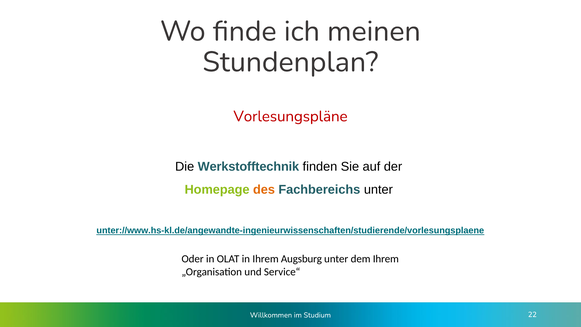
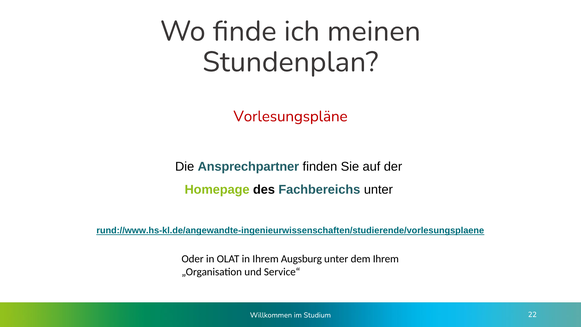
Werkstofftechnik: Werkstofftechnik -> Ansprechpartner
des colour: orange -> black
unter://www.hs-kl.de/angewandte-ingenieurwissenschaften/studierende/vorlesungsplaene: unter://www.hs-kl.de/angewandte-ingenieurwissenschaften/studierende/vorlesungsplaene -> rund://www.hs-kl.de/angewandte-ingenieurwissenschaften/studierende/vorlesungsplaene
